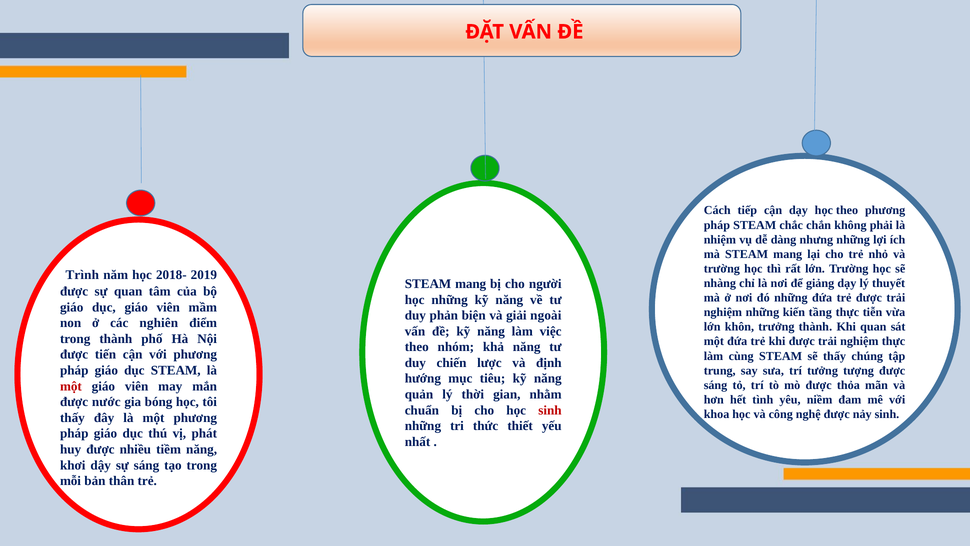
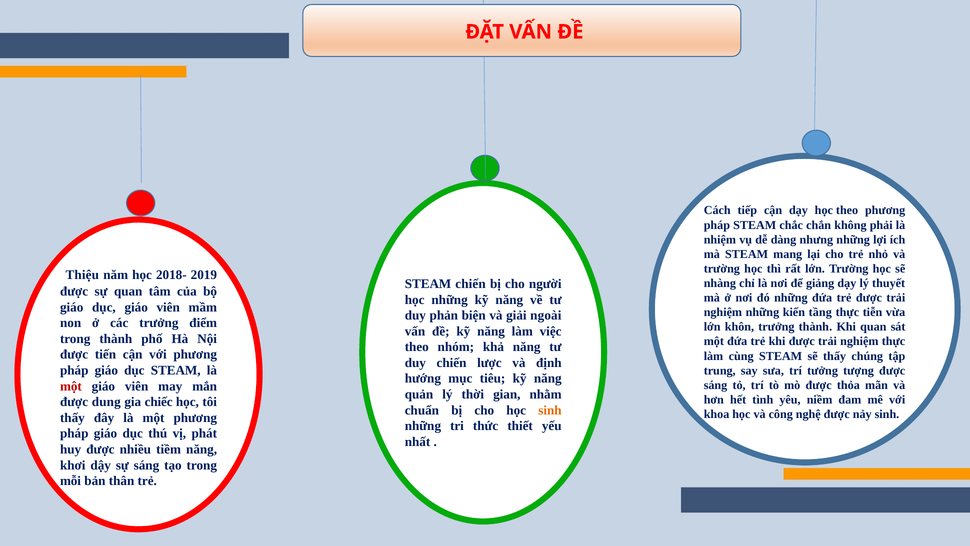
Trình: Trình -> Thiệu
mang at (471, 284): mang -> chiến
các nghiên: nghiên -> trưởng
nước: nước -> dung
bóng: bóng -> chiếc
sinh at (550, 410) colour: red -> orange
